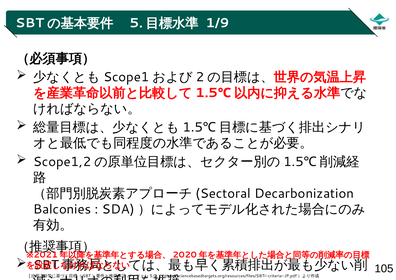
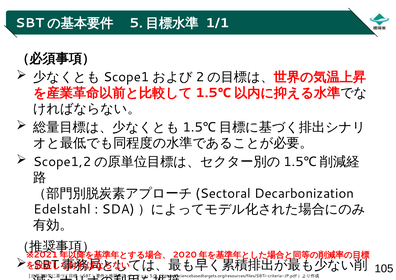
1/9: 1/9 -> 1/1
Balconies: Balconies -> Edelstahl
